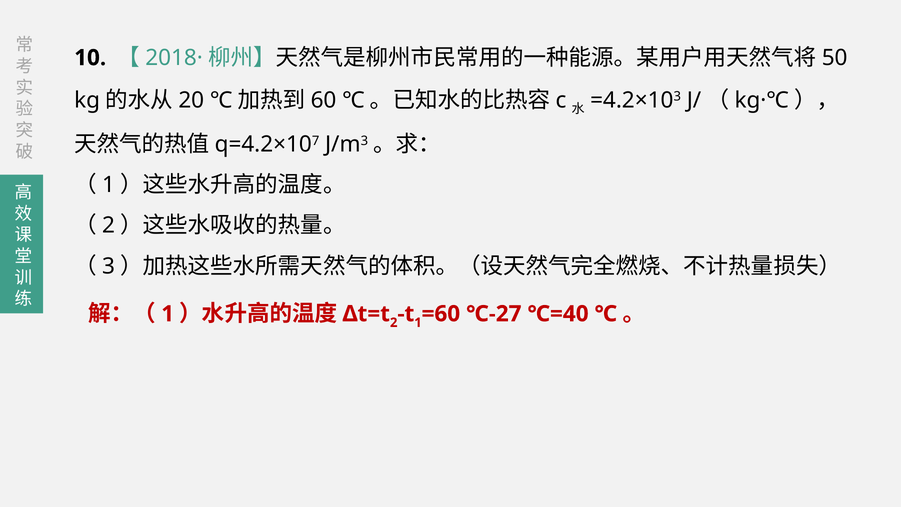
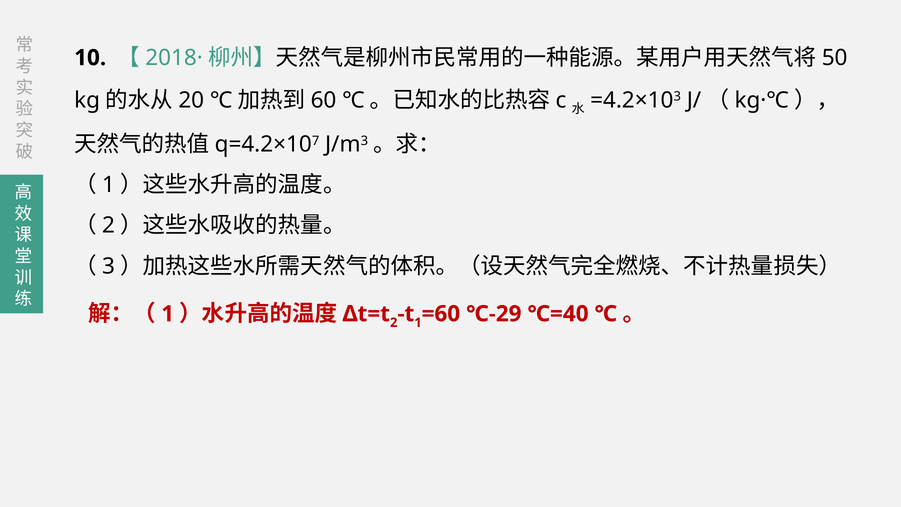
℃-27: ℃-27 -> ℃-29
